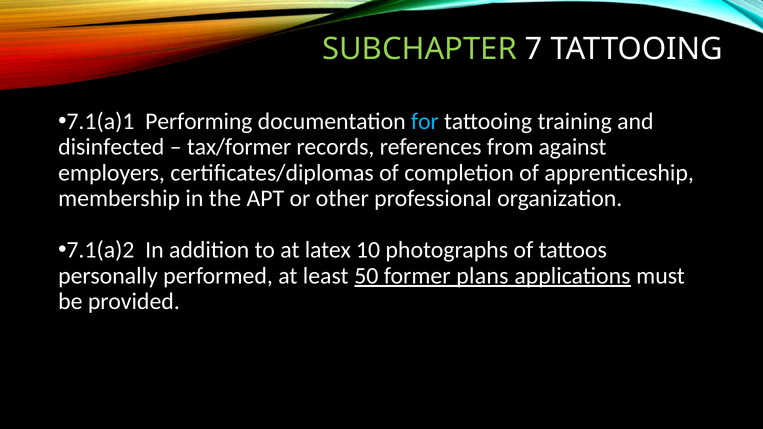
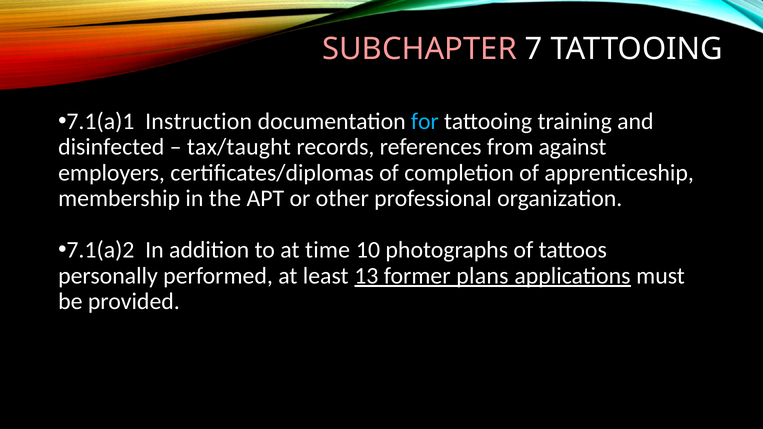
SUBCHAPTER colour: light green -> pink
Performing: Performing -> Instruction
tax/former: tax/former -> tax/taught
latex: latex -> time
50: 50 -> 13
